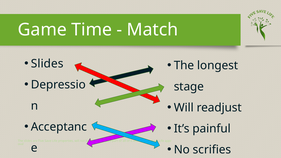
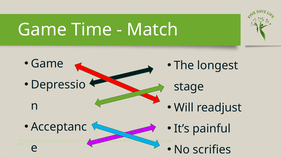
Slides at (47, 64): Slides -> Game
